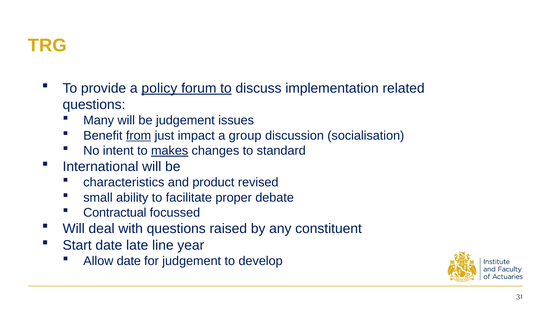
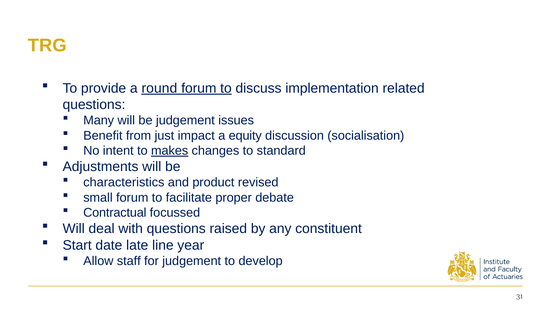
policy: policy -> round
from underline: present -> none
group: group -> equity
International: International -> Adjustments
small ability: ability -> forum
Allow date: date -> staff
